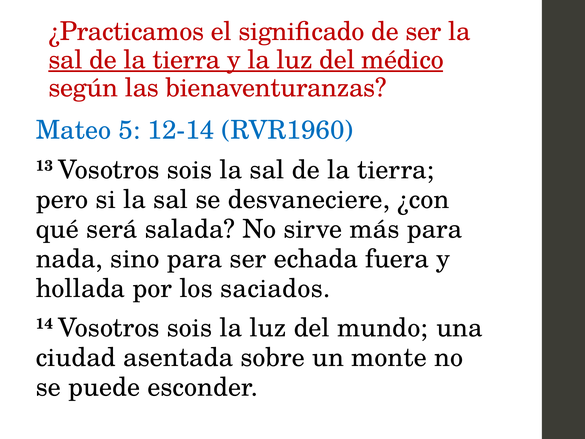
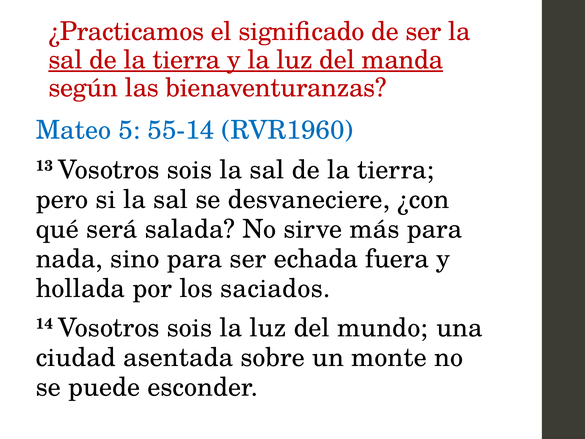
médico: médico -> manda
12-14: 12-14 -> 55-14
